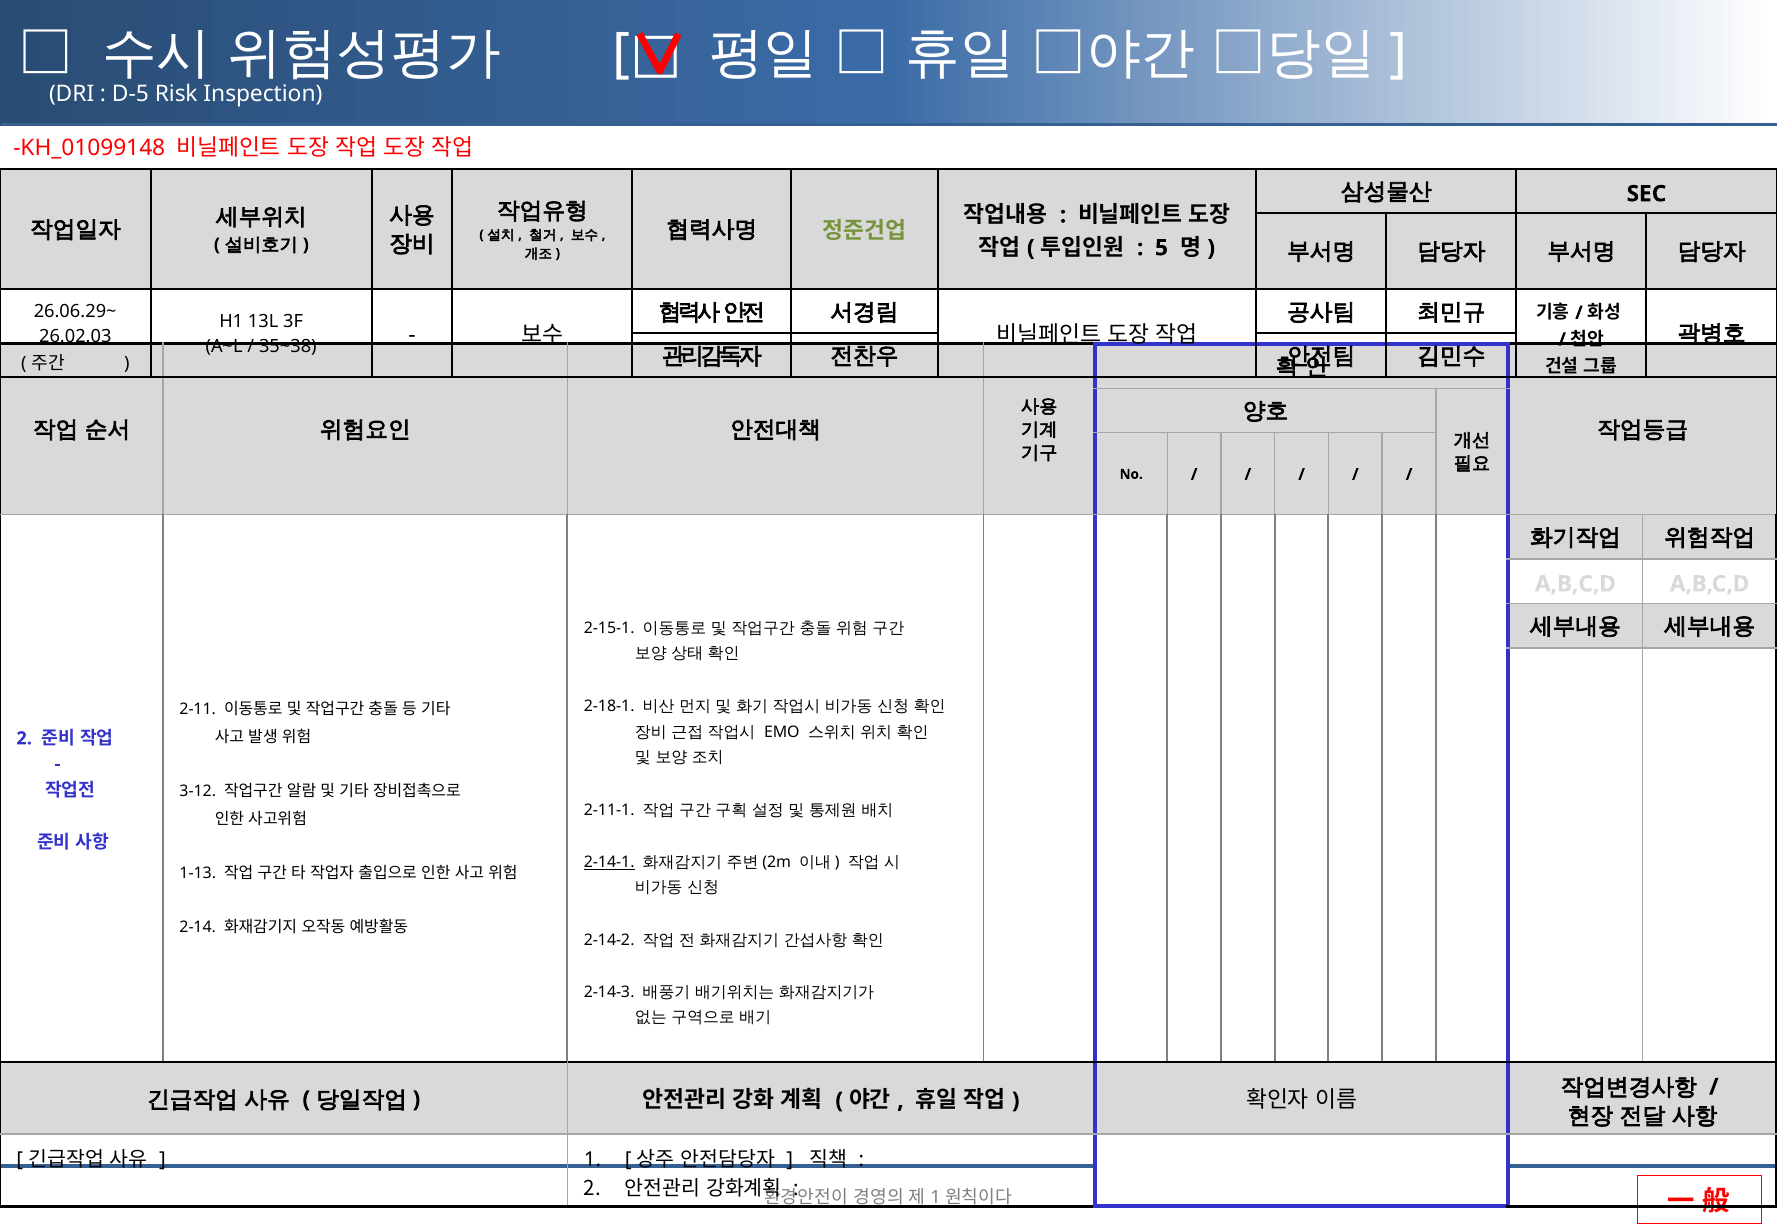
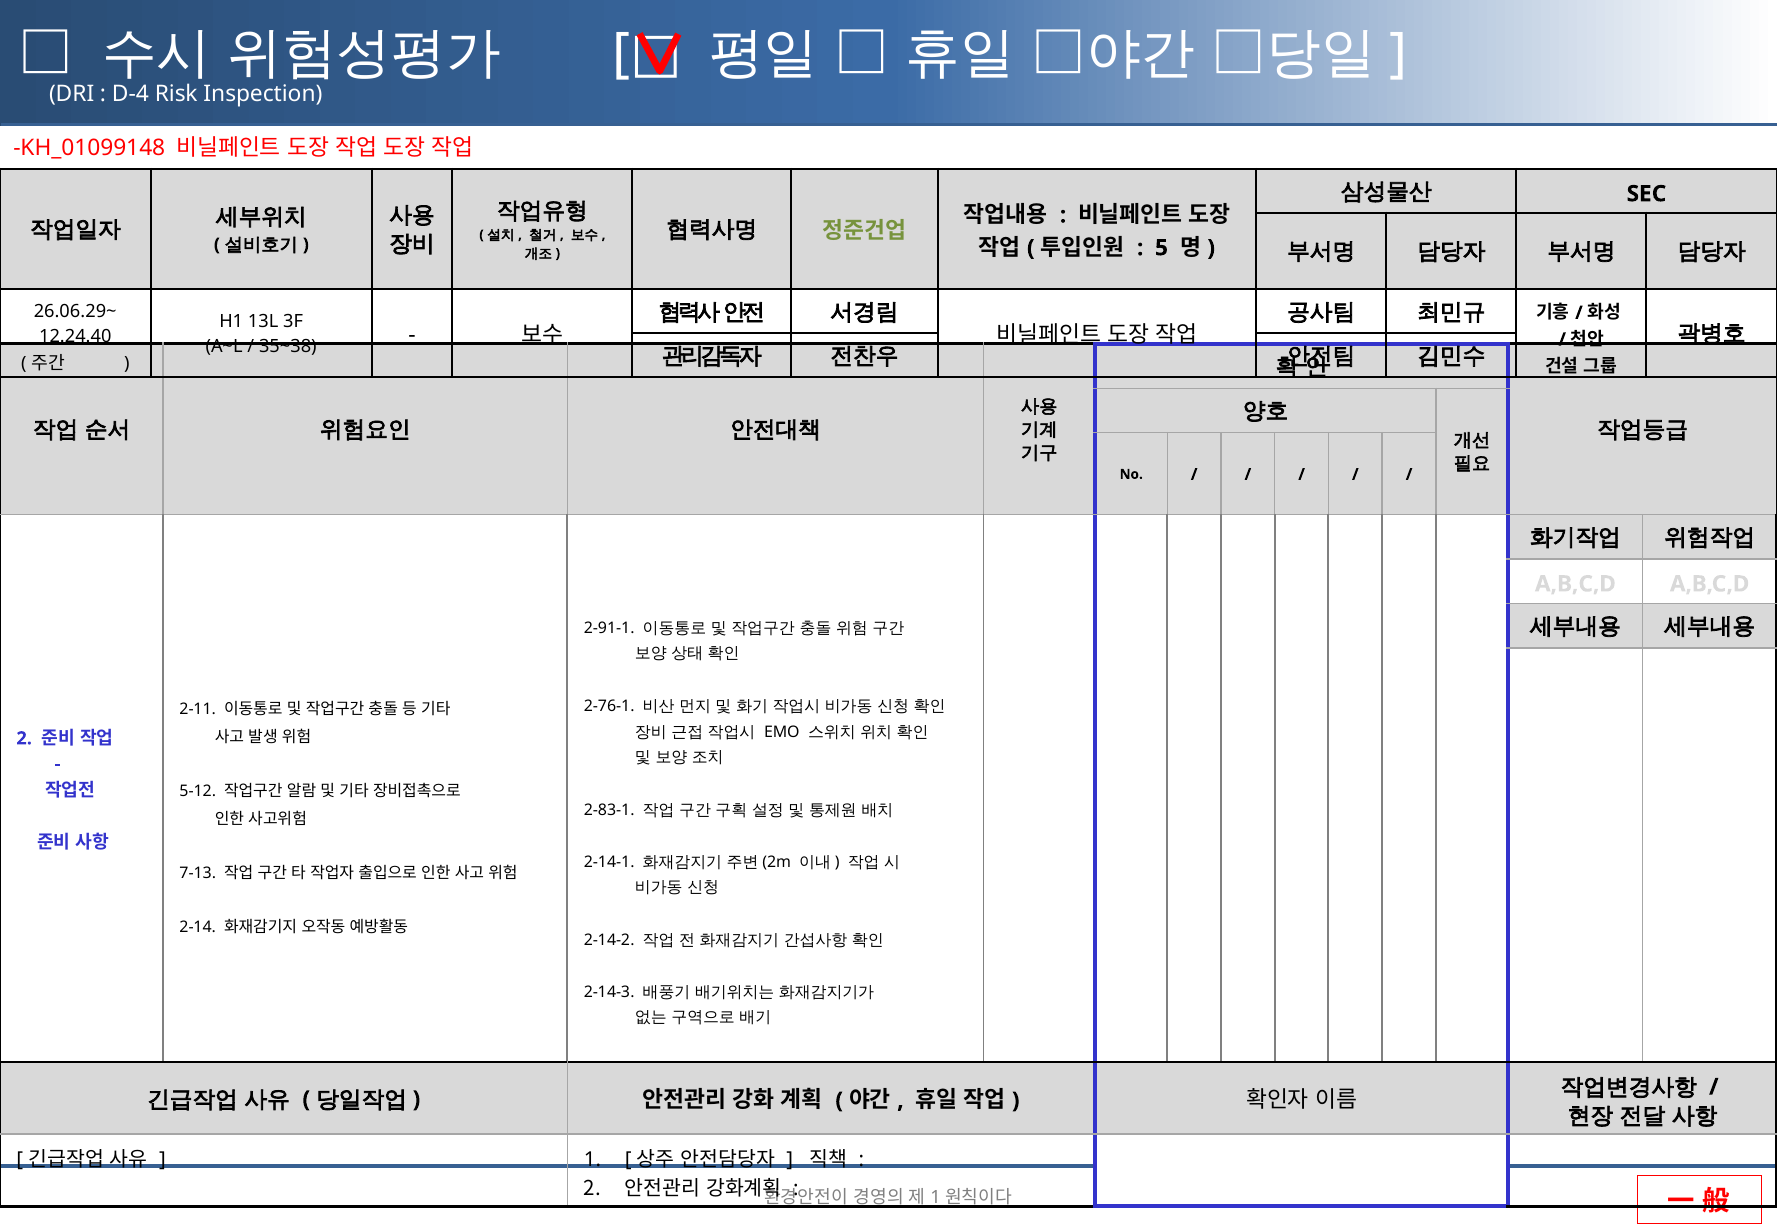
D-5: D-5 -> D-4
26.02.03: 26.02.03 -> 12.24.40
2-15-1: 2-15-1 -> 2-91-1
2-18-1: 2-18-1 -> 2-76-1
3-12: 3-12 -> 5-12
2-11-1: 2-11-1 -> 2-83-1
2-14-1 underline: present -> none
1-13: 1-13 -> 7-13
